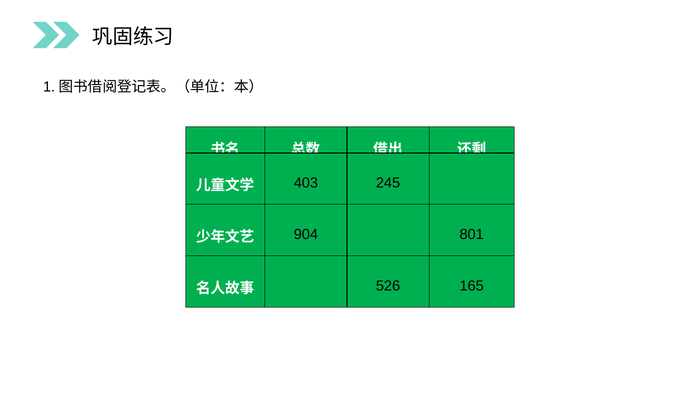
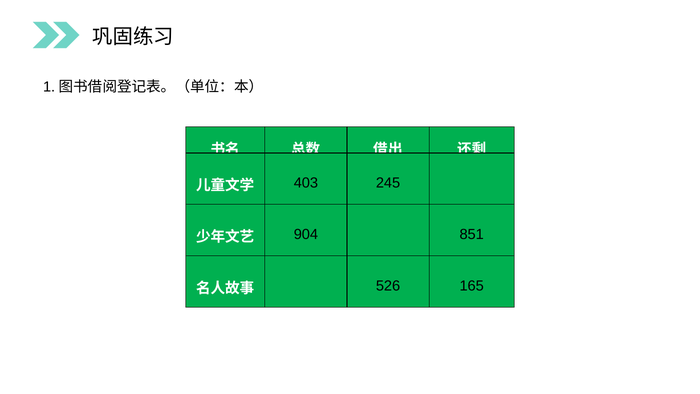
801: 801 -> 851
